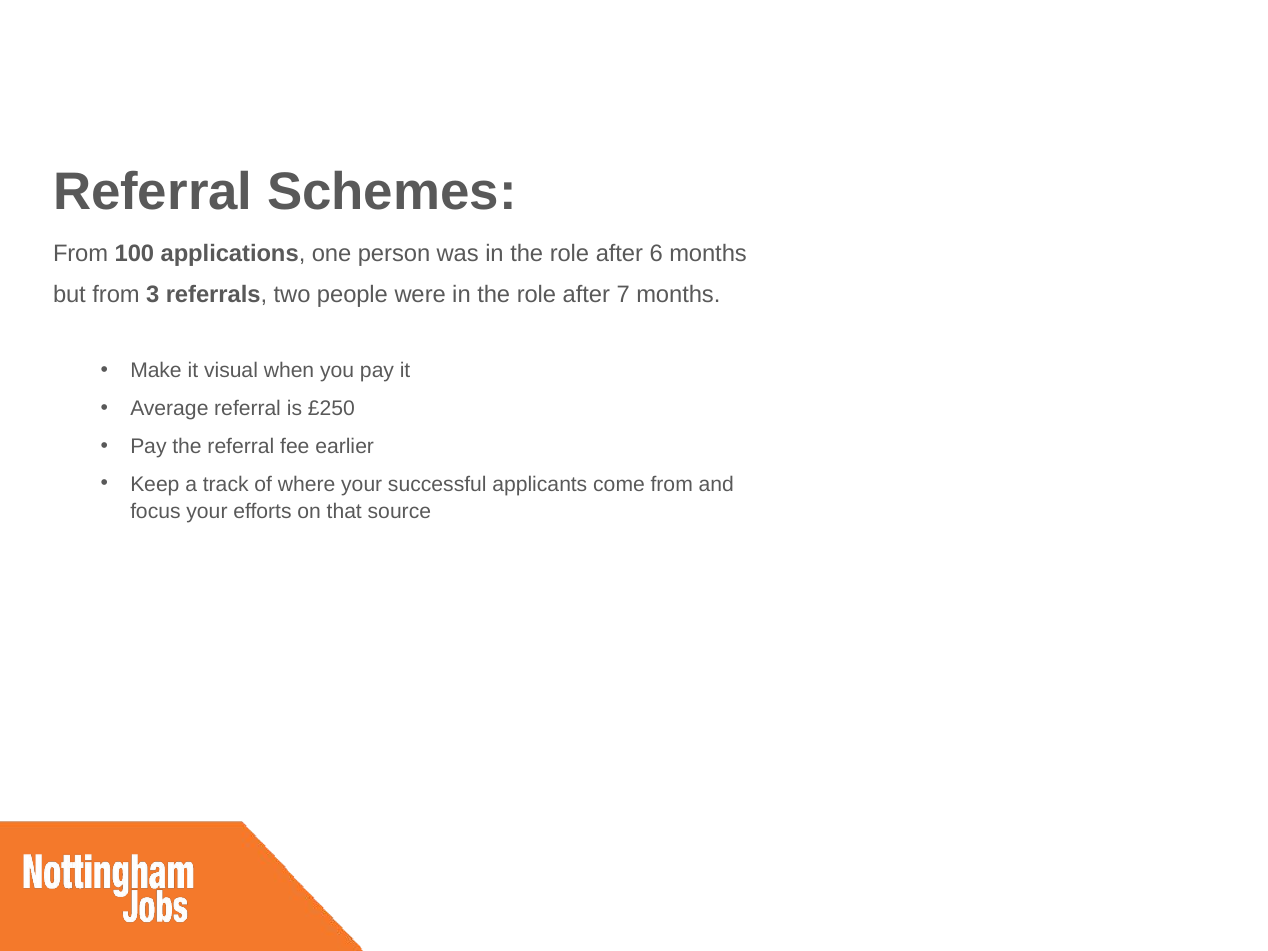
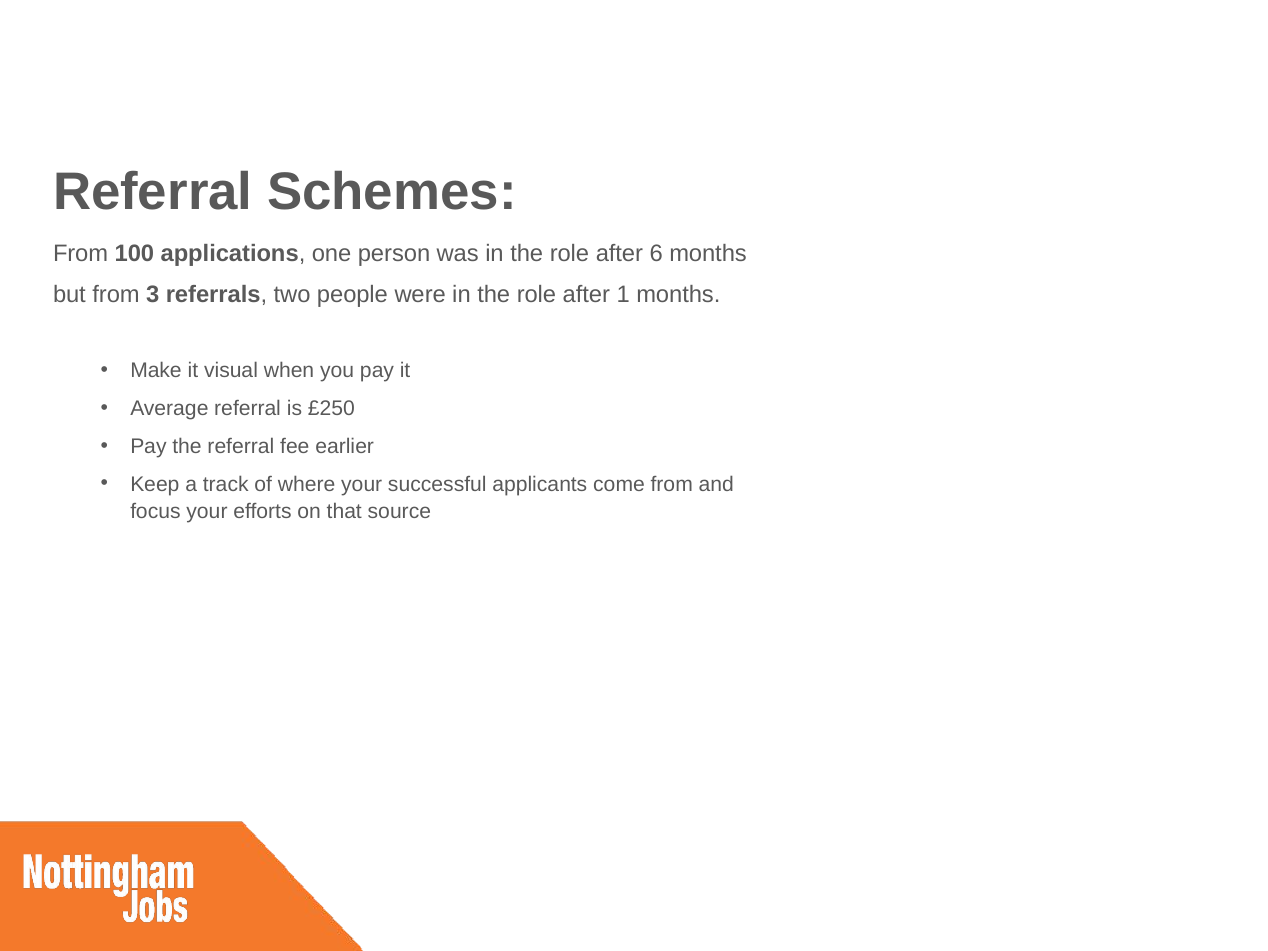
7: 7 -> 1
